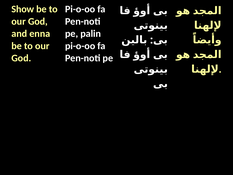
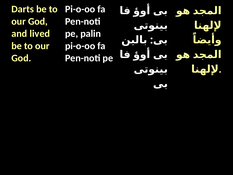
Show: Show -> Darts
enna: enna -> lived
